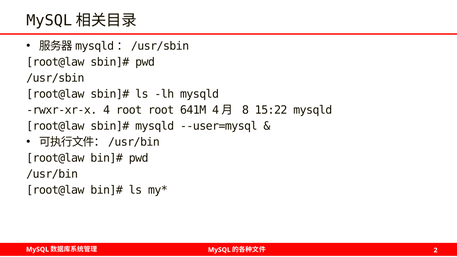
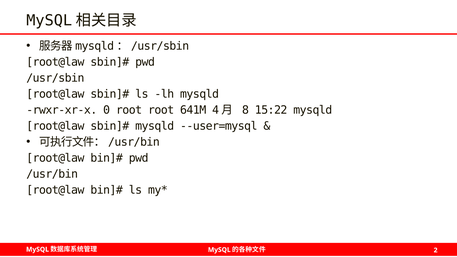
4: 4 -> 0
